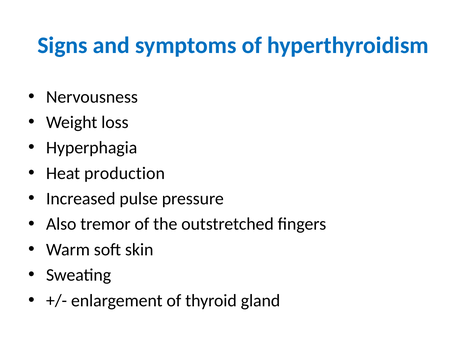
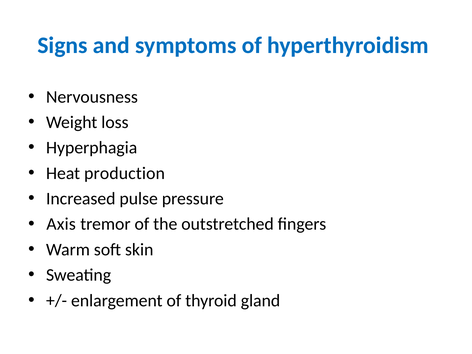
Also: Also -> Axis
